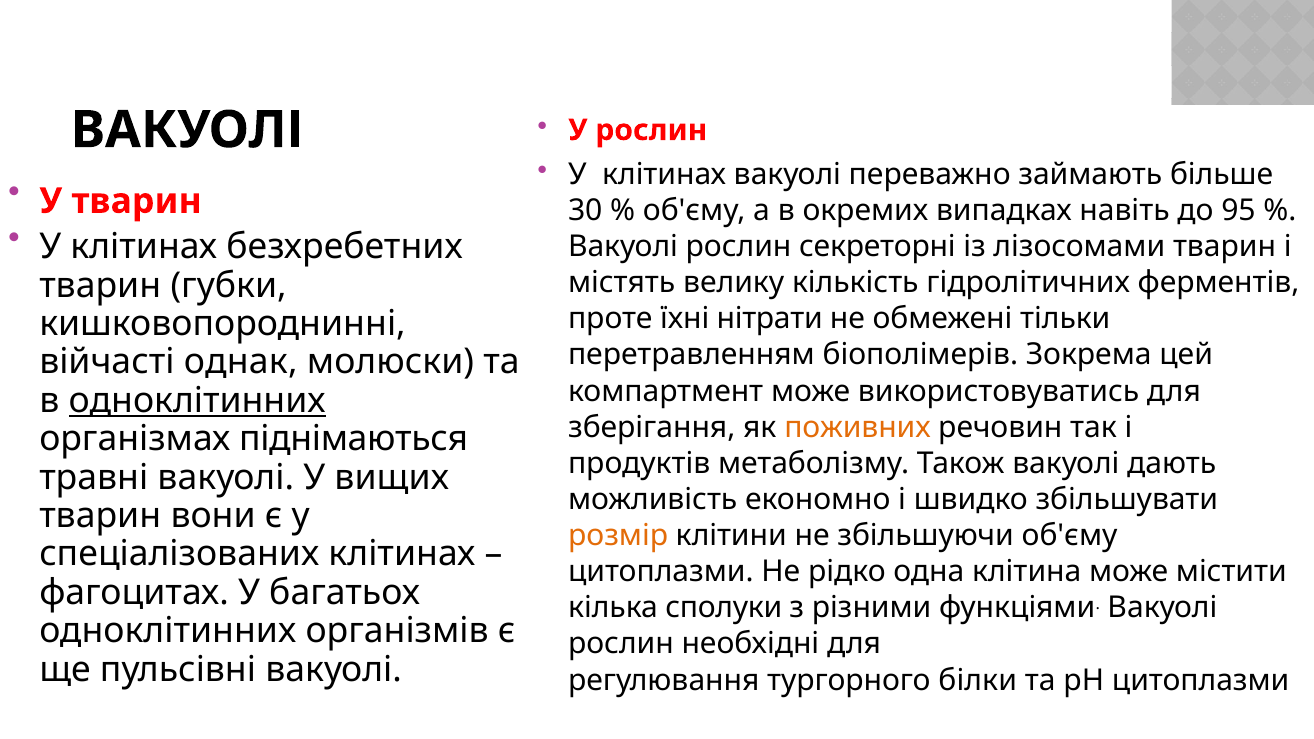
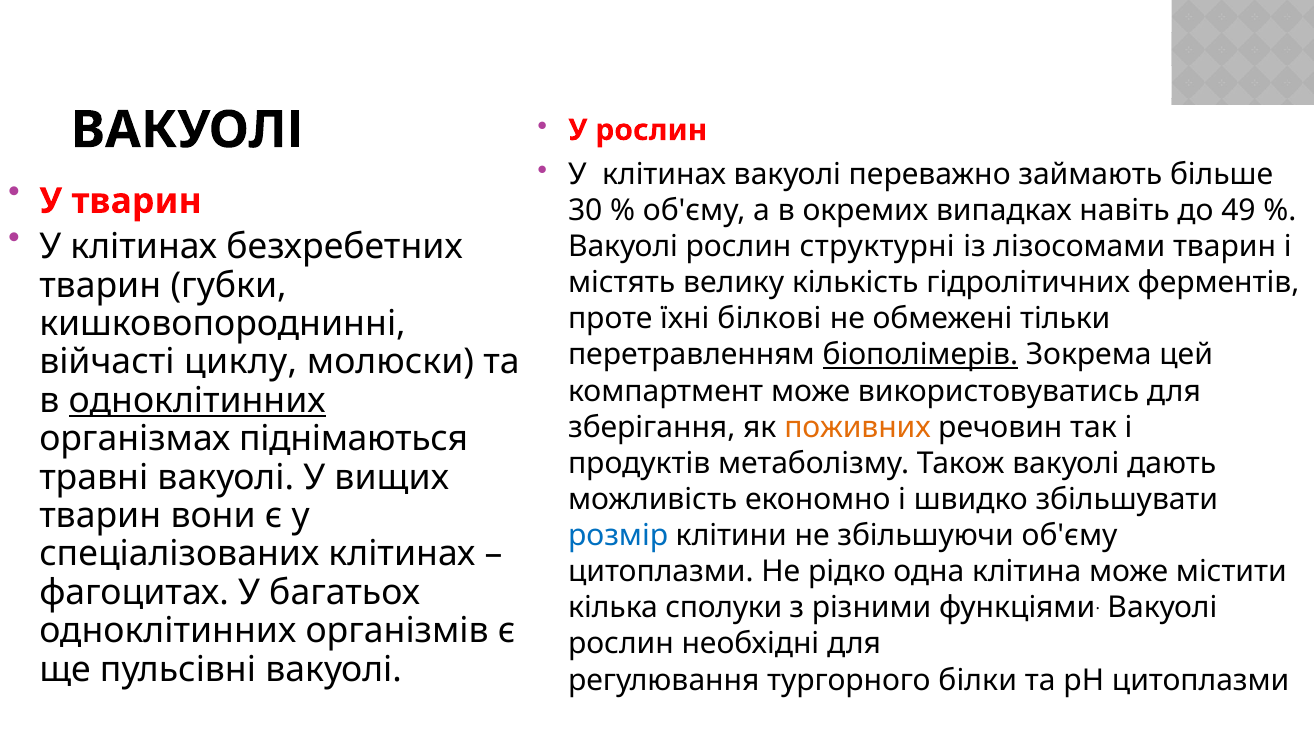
95: 95 -> 49
секреторні: секреторні -> структурні
нітрати: нітрати -> білкові
біополімерів underline: none -> present
однак: однак -> циклу
розмір colour: orange -> blue
